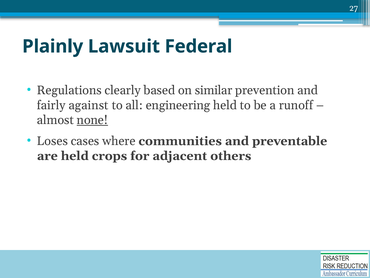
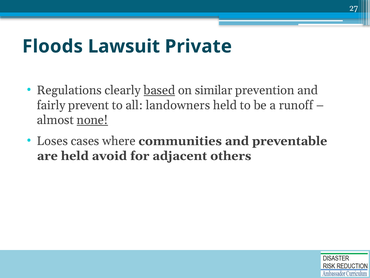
Plainly: Plainly -> Floods
Federal: Federal -> Private
based underline: none -> present
against: against -> prevent
engineering: engineering -> landowners
crops: crops -> avoid
